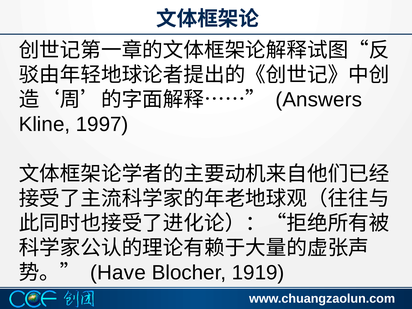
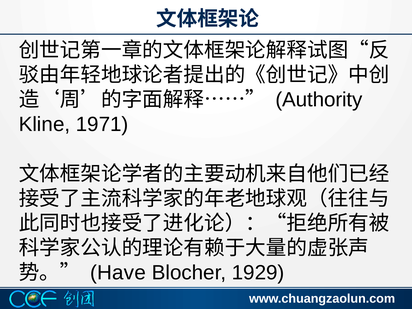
Answers: Answers -> Authority
1997: 1997 -> 1971
1919: 1919 -> 1929
